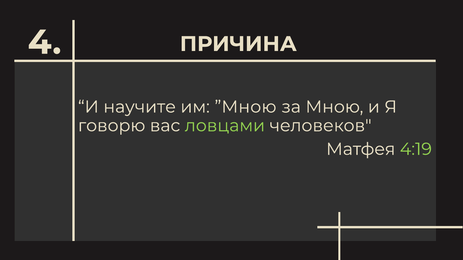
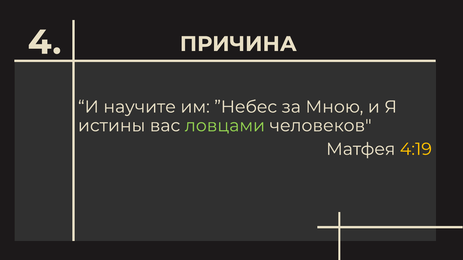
”Мною: ”Мною -> ”Небес
говорю: говорю -> истины
4:19 colour: light green -> yellow
